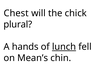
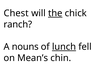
the underline: none -> present
plural: plural -> ranch
hands: hands -> nouns
